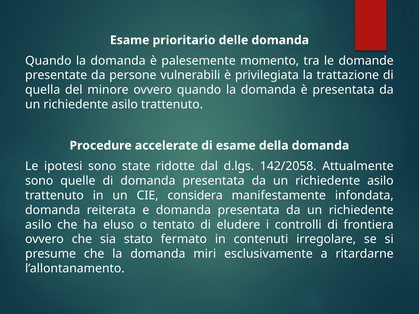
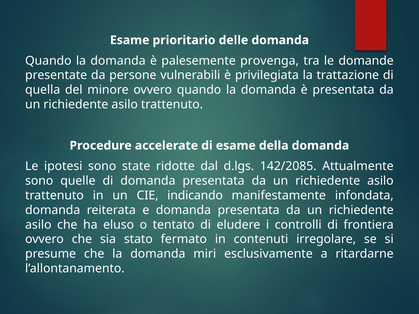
momento: momento -> provenga
142/2058: 142/2058 -> 142/2085
considera: considera -> indicando
